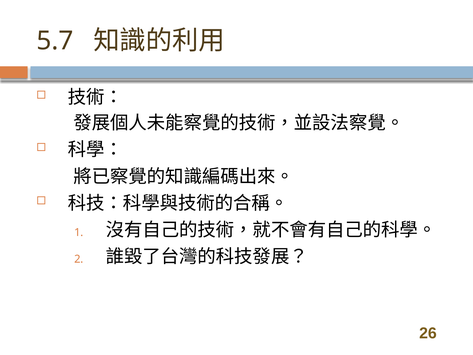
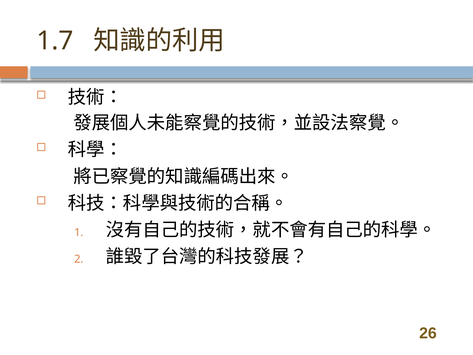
5.7: 5.7 -> 1.7
